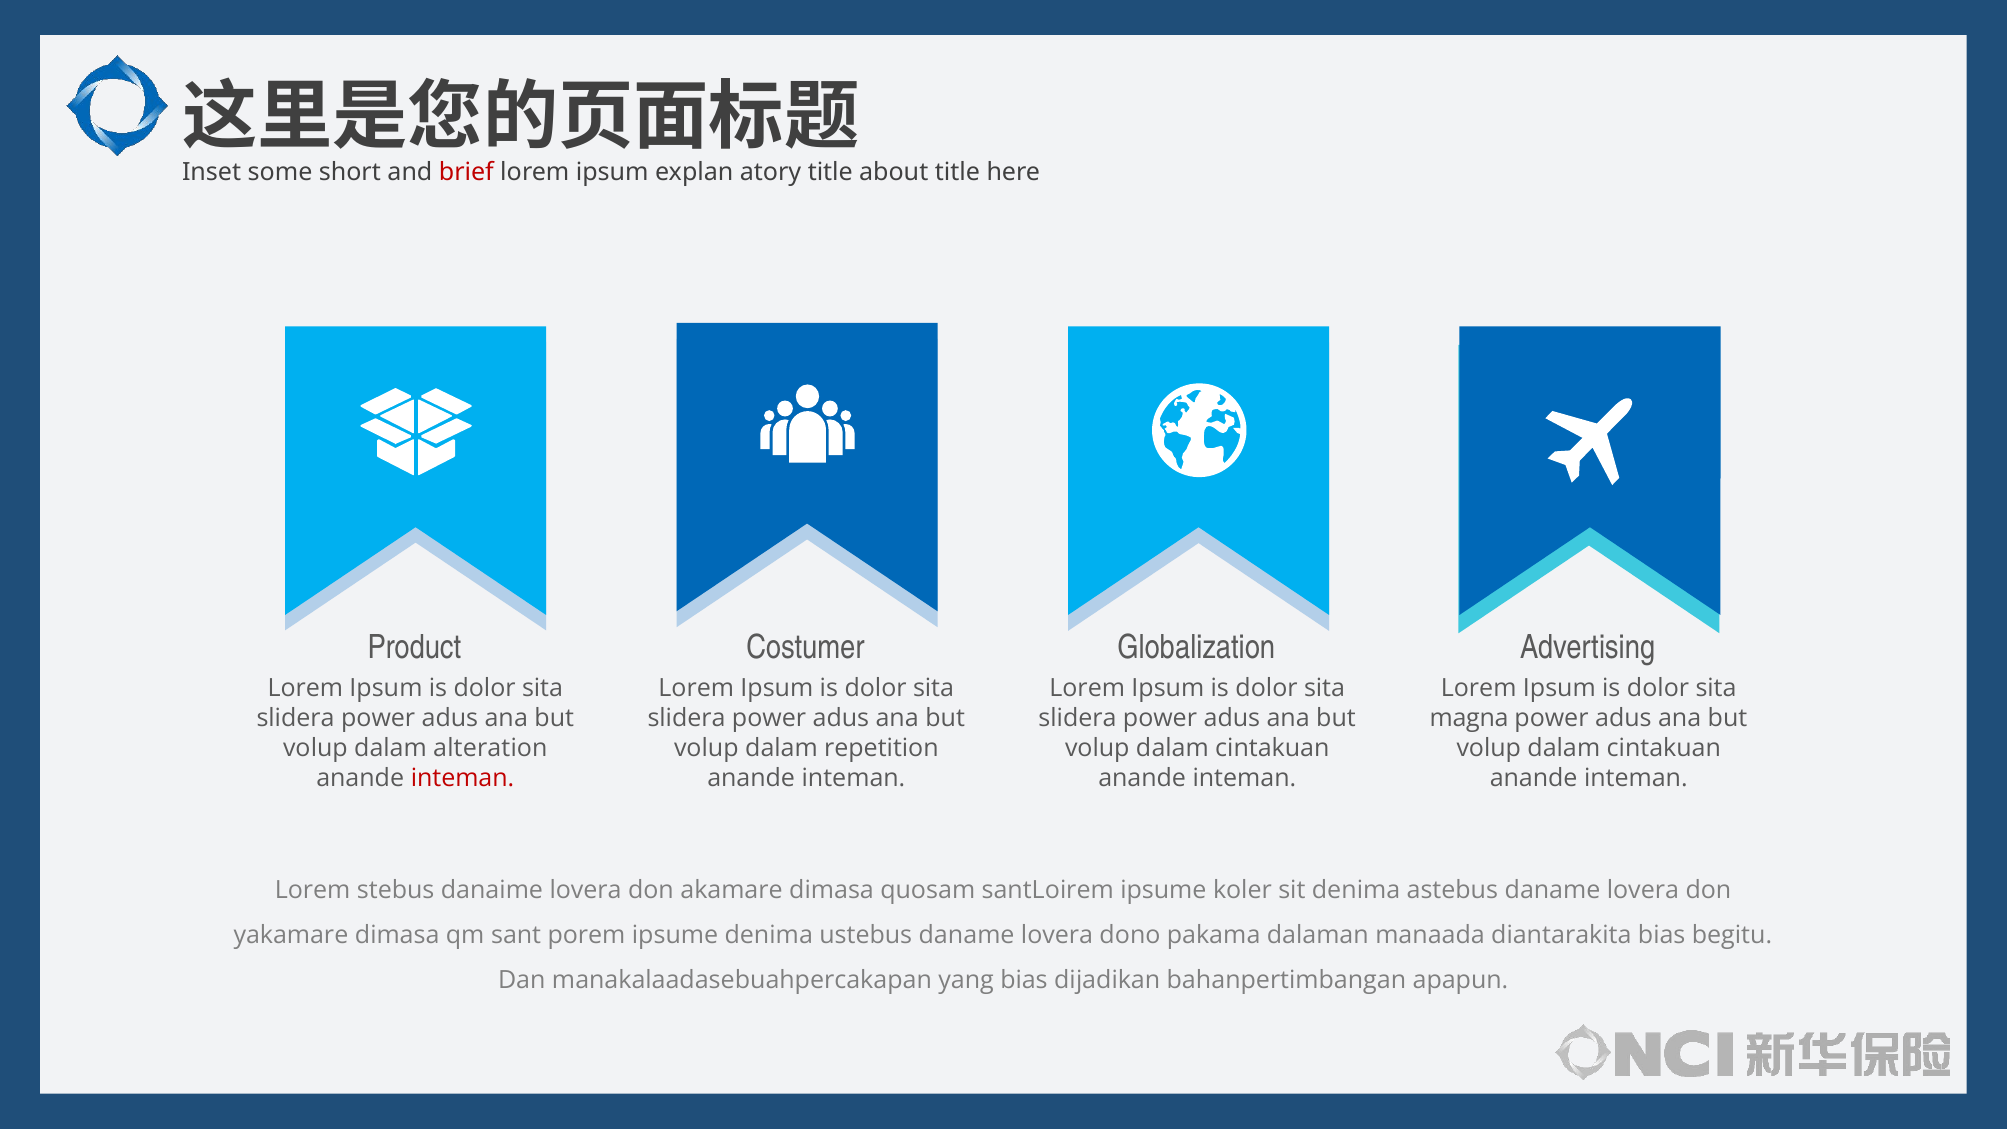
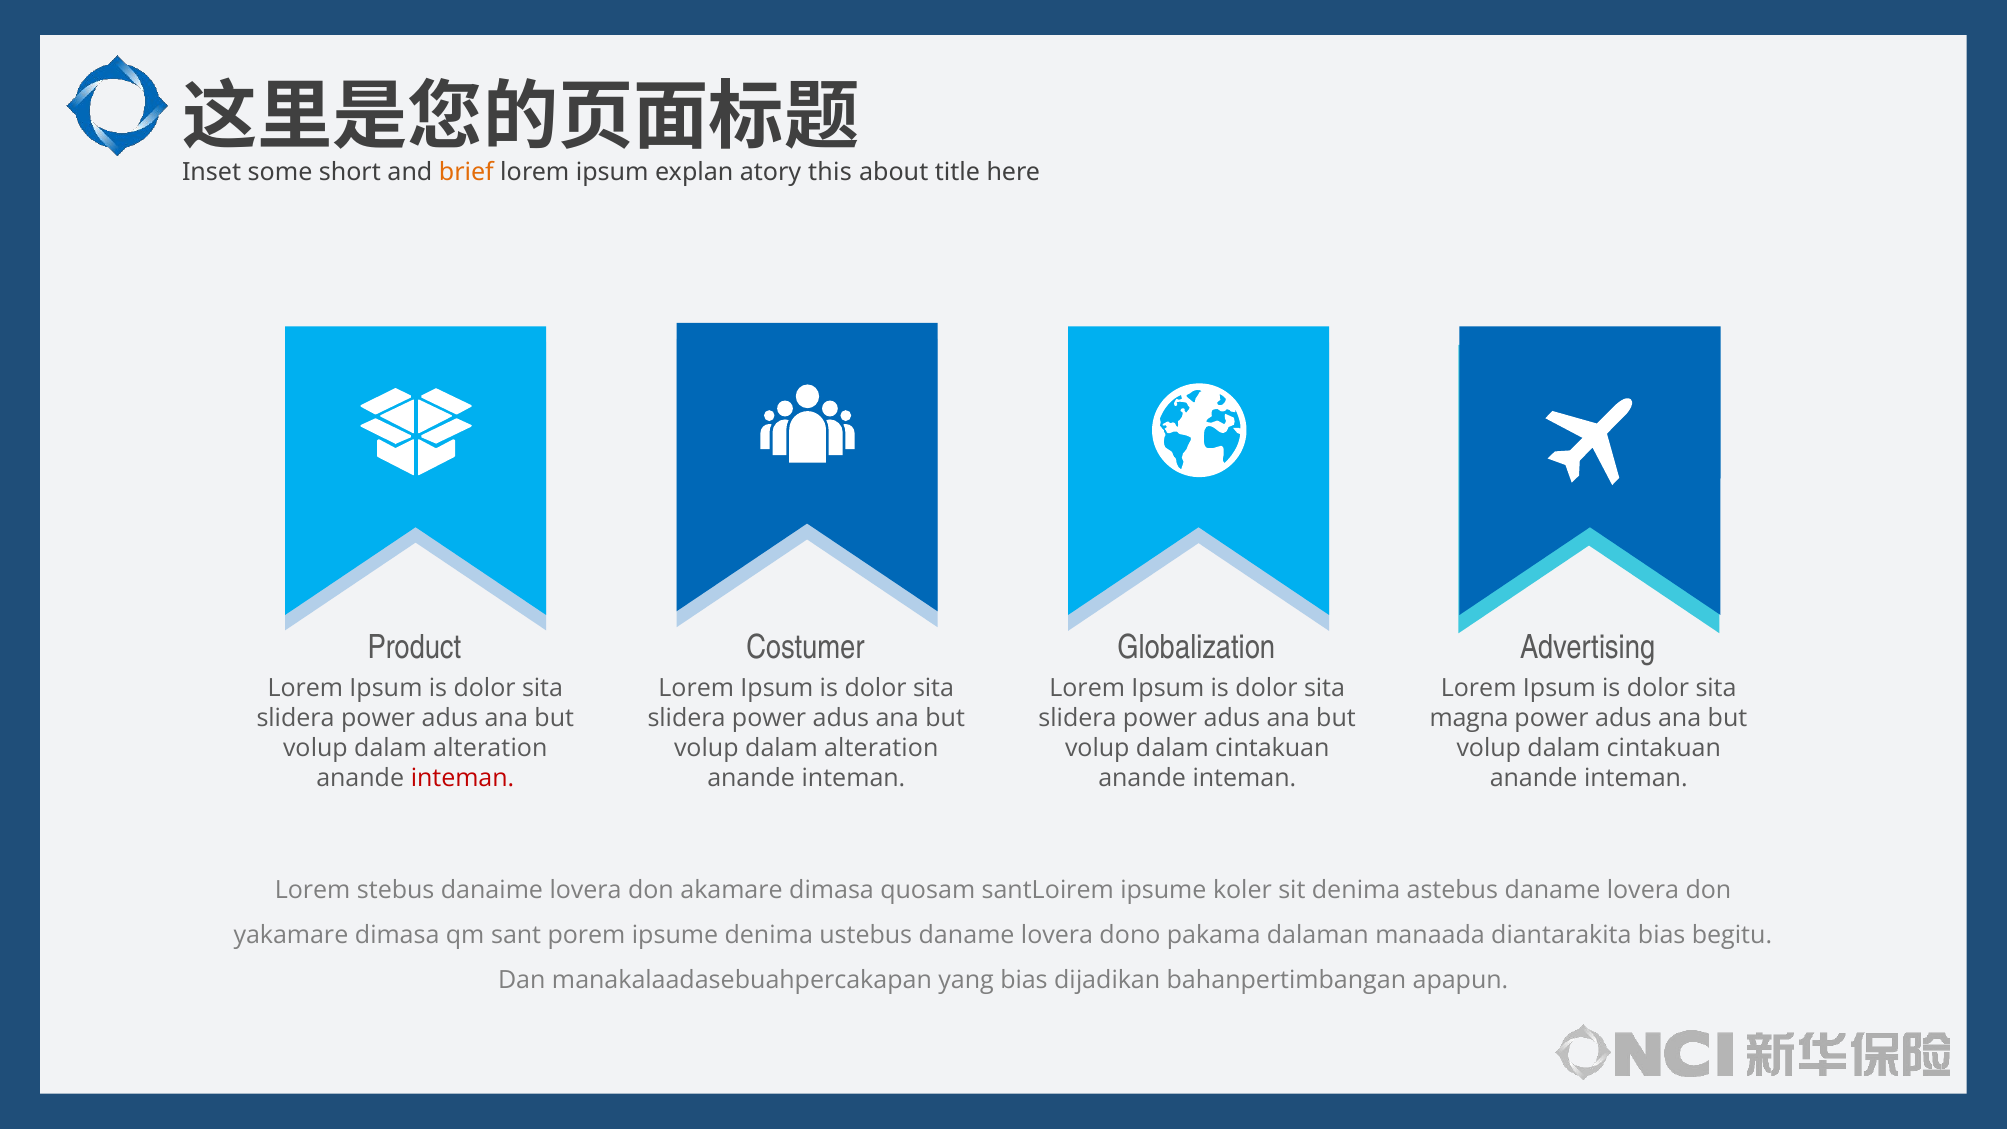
brief colour: red -> orange
atory title: title -> this
repetition at (881, 748): repetition -> alteration
